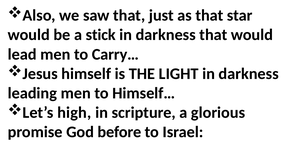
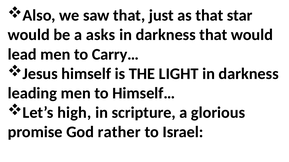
stick: stick -> asks
before: before -> rather
